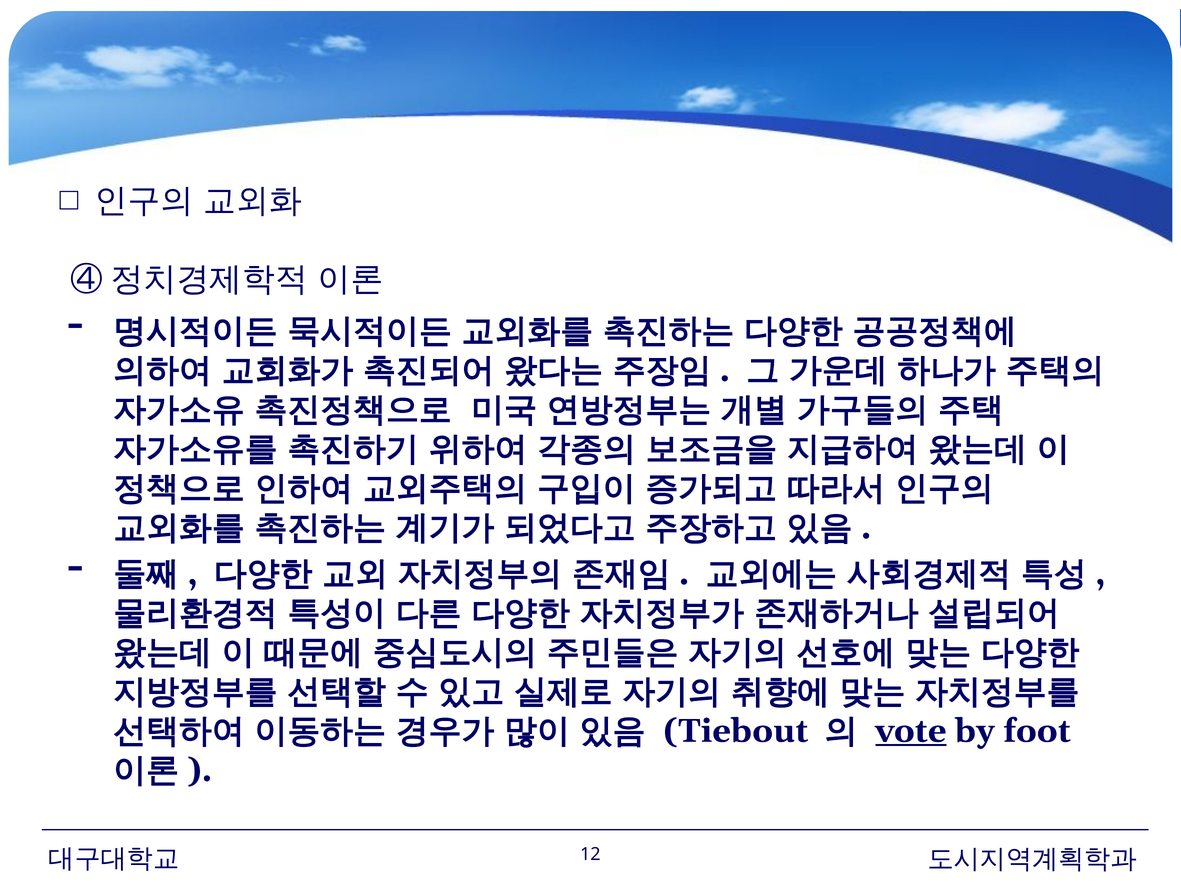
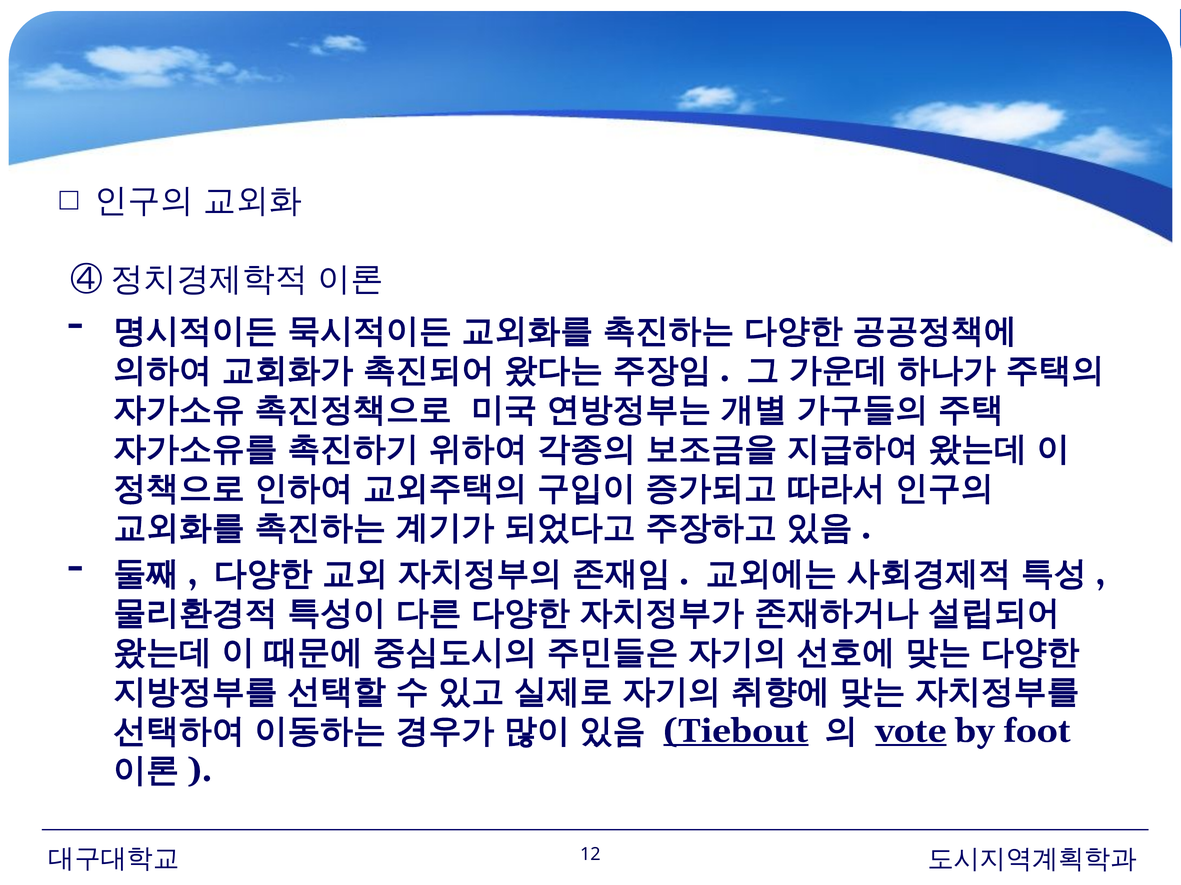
Tiebout underline: none -> present
